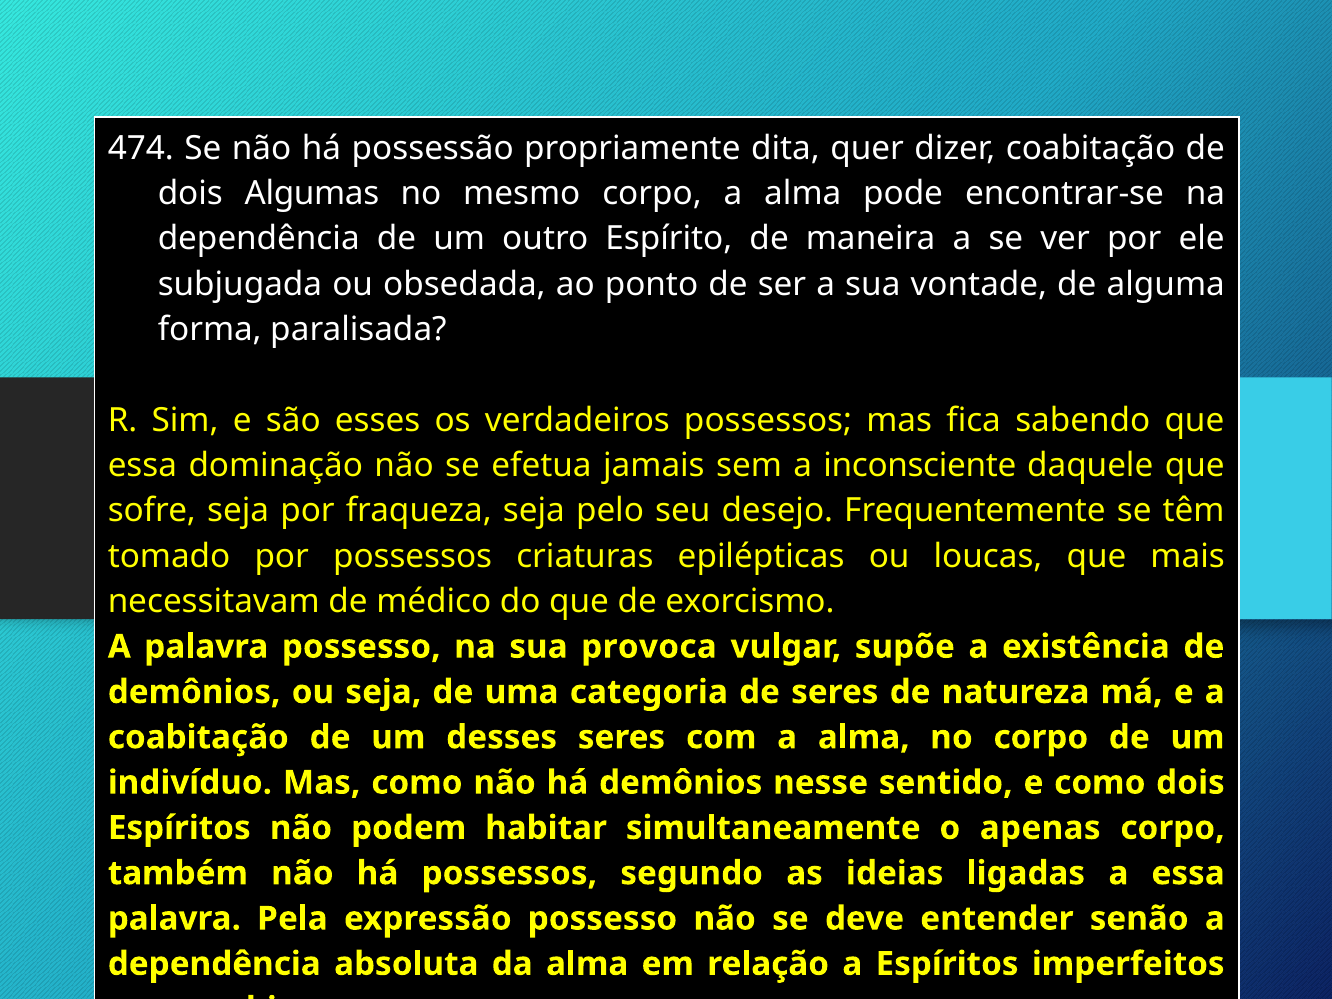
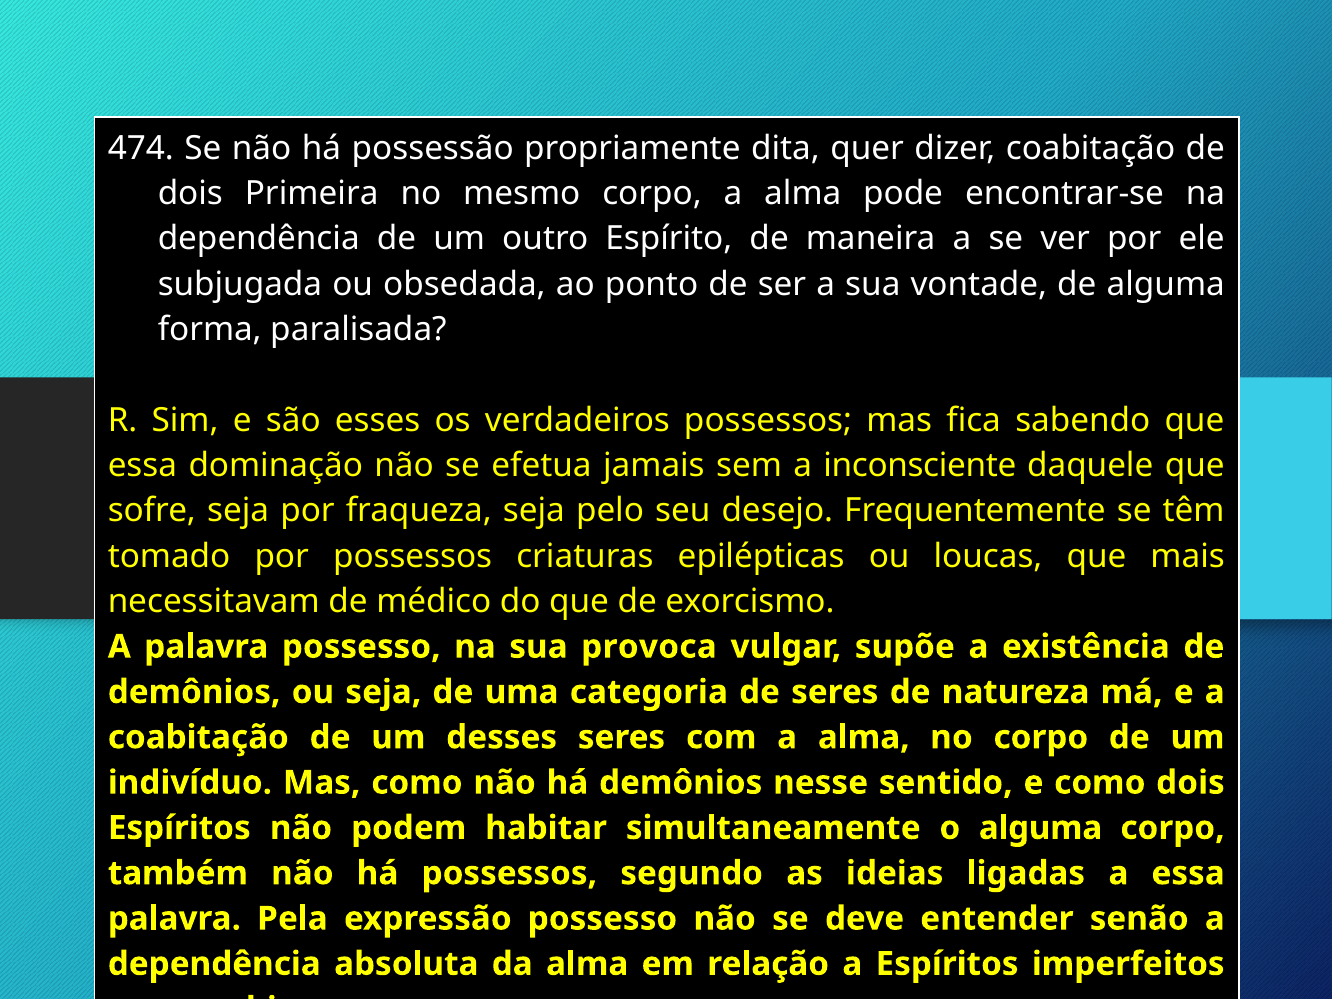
Algumas: Algumas -> Primeira
o apenas: apenas -> alguma
